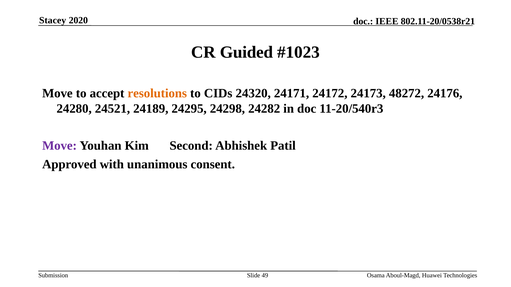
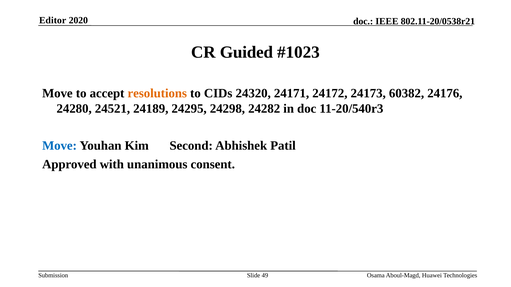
Stacey: Stacey -> Editor
48272: 48272 -> 60382
Move at (60, 146) colour: purple -> blue
